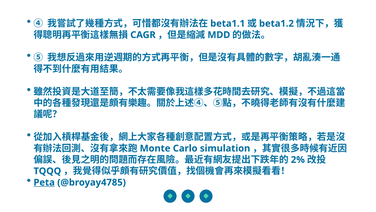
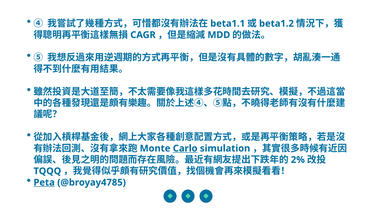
Carlo underline: none -> present
